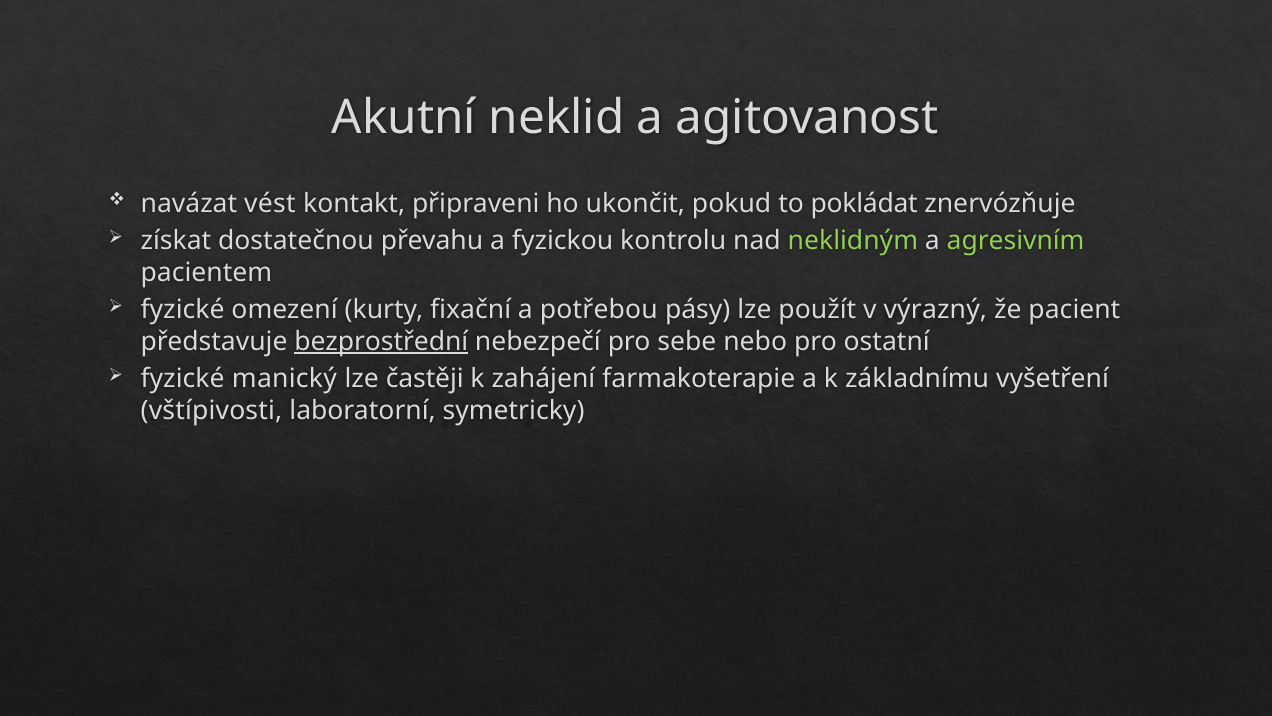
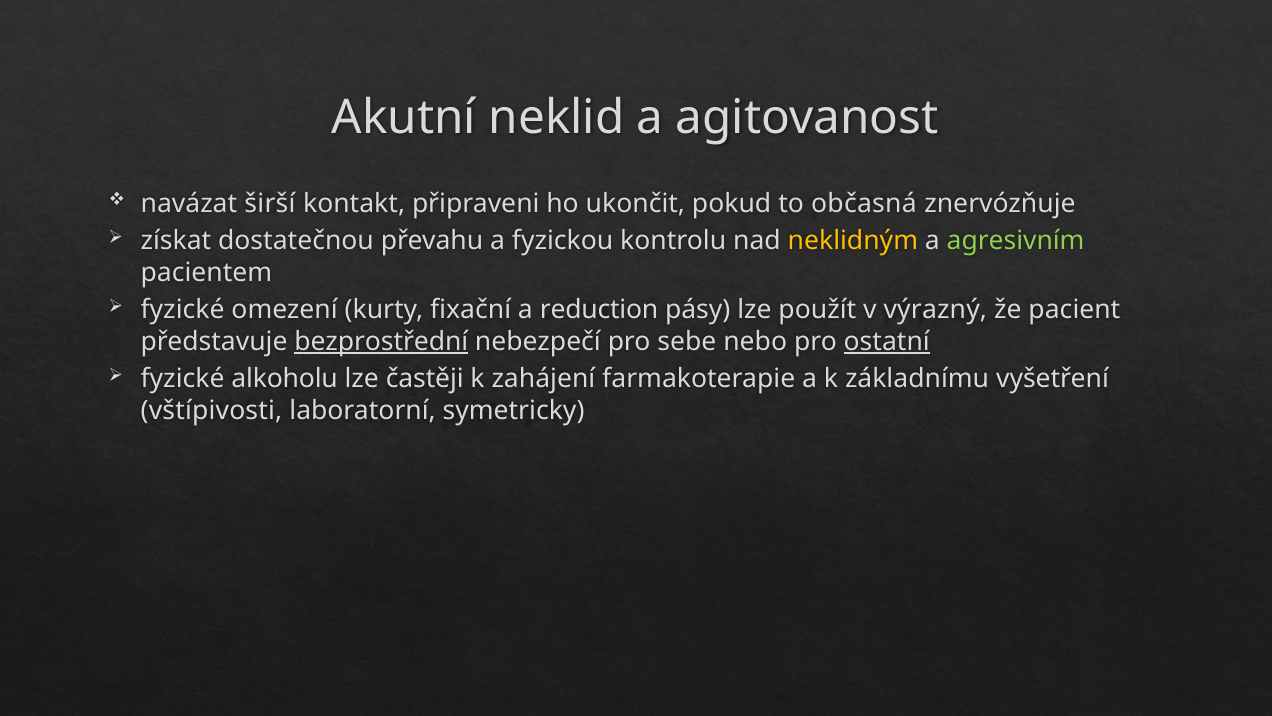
vést: vést -> širší
pokládat: pokládat -> občasná
neklidným colour: light green -> yellow
potřebou: potřebou -> reduction
ostatní underline: none -> present
manický: manický -> alkoholu
